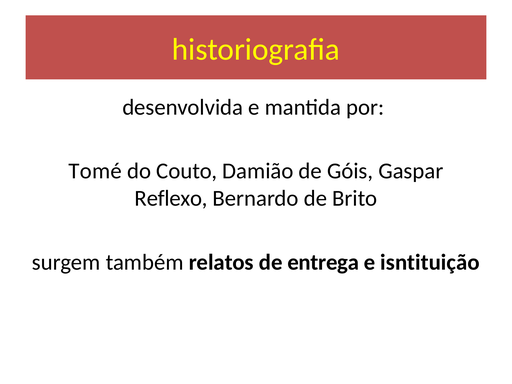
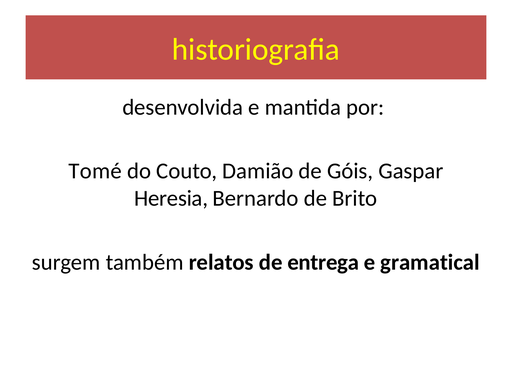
Reflexo: Reflexo -> Heresia
isntituição: isntituição -> gramatical
